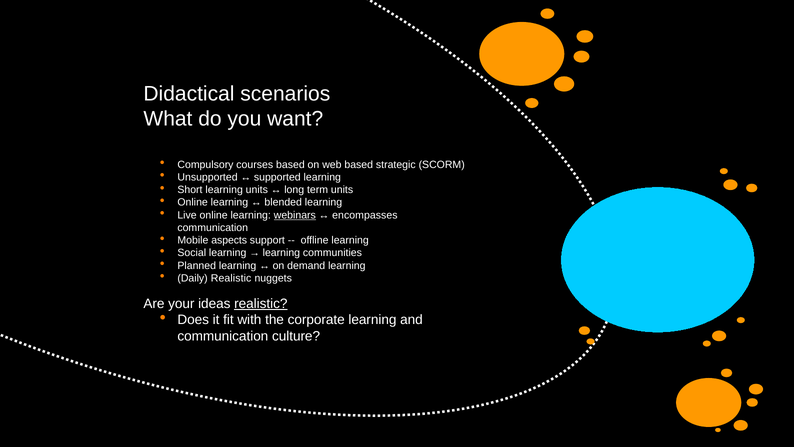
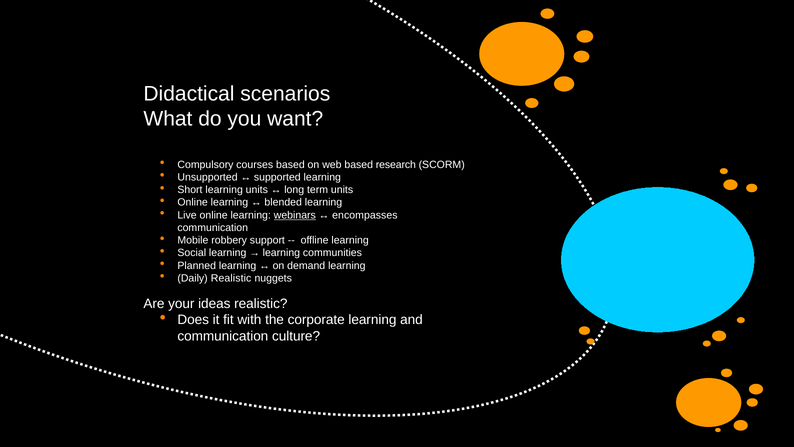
strategic: strategic -> research
aspects: aspects -> robbery
realistic at (261, 303) underline: present -> none
